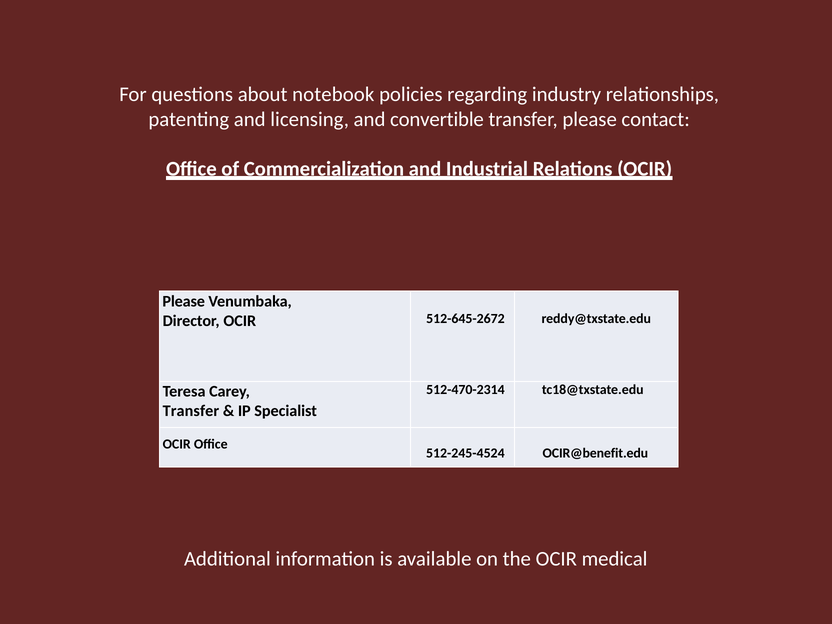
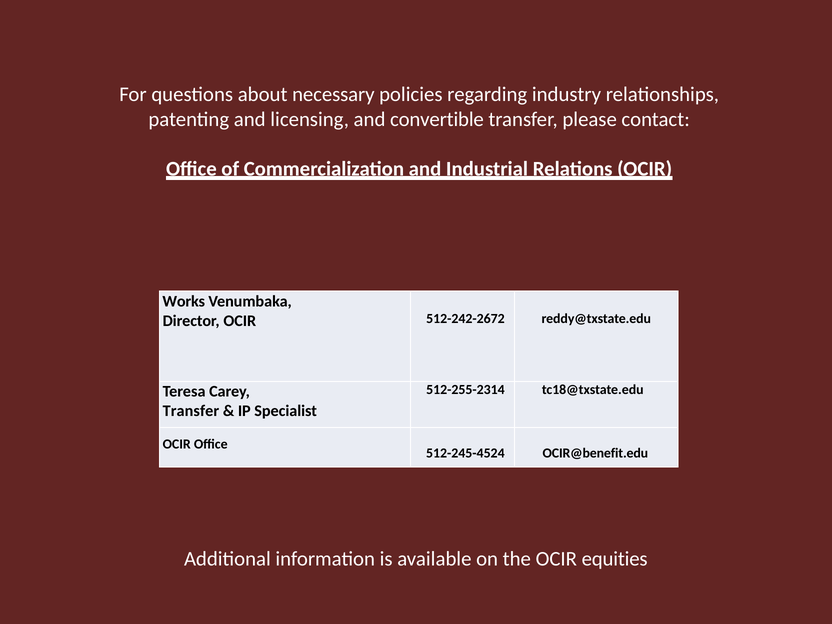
notebook: notebook -> necessary
Please at (184, 301): Please -> Works
512-645-2672: 512-645-2672 -> 512-242-2672
512-470-2314: 512-470-2314 -> 512-255-2314
medical: medical -> equities
